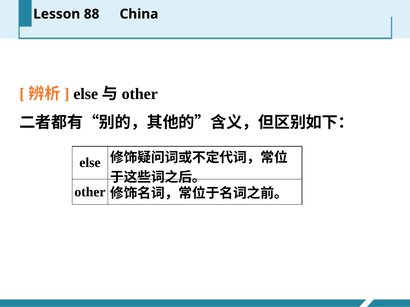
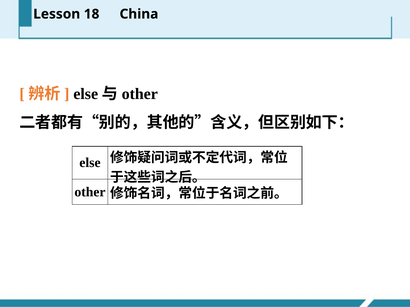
88: 88 -> 18
